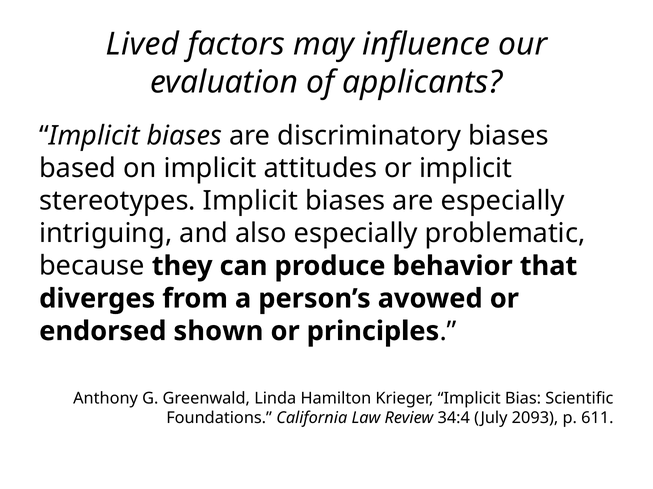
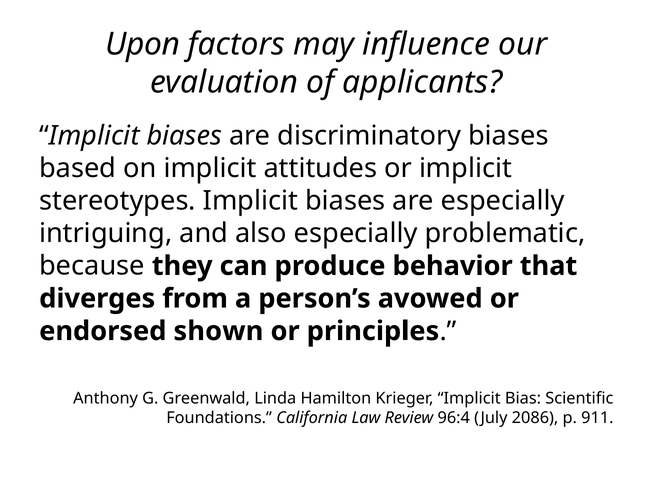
Lived: Lived -> Upon
34:4: 34:4 -> 96:4
2093: 2093 -> 2086
611: 611 -> 911
